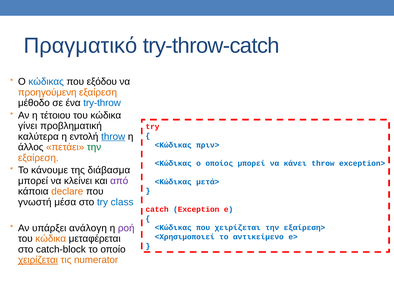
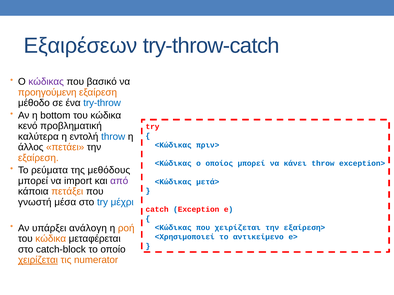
Πραγματικό: Πραγματικό -> Εξαιρέσεων
κώδικας colour: blue -> purple
εξόδου: εξόδου -> βασικό
τέτοιου: τέτοιου -> bottom
γίνει: γίνει -> κενό
throw at (113, 137) underline: present -> none
την at (94, 147) colour: green -> black
κάνουμε: κάνουμε -> ρεύματα
διάβασμα: διάβασμα -> μεθόδους
κλείνει: κλείνει -> import
declare: declare -> πετάξει
class: class -> μέχρι
ροή colour: purple -> orange
